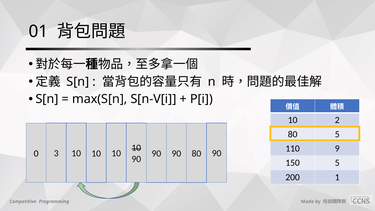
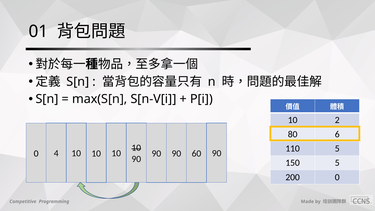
80 5: 5 -> 6
110 9: 9 -> 5
3: 3 -> 4
90 80: 80 -> 60
200 1: 1 -> 0
